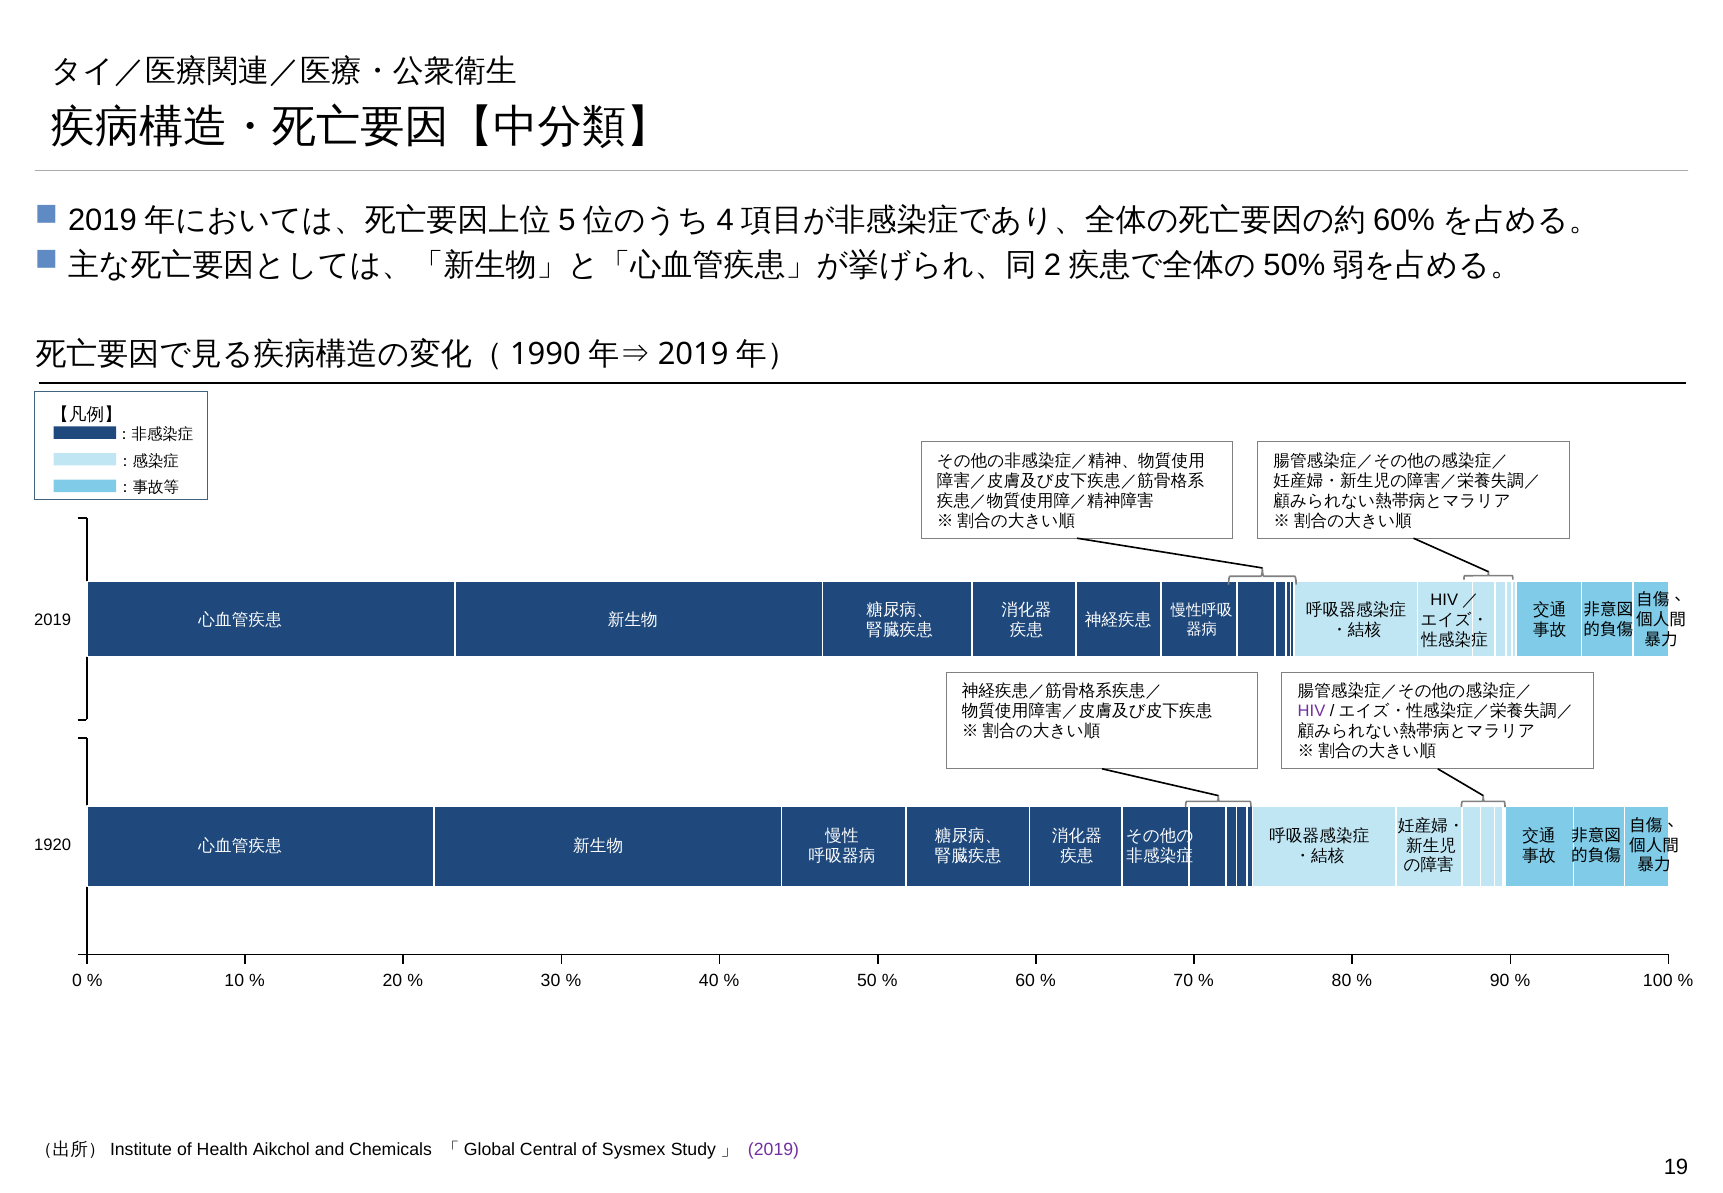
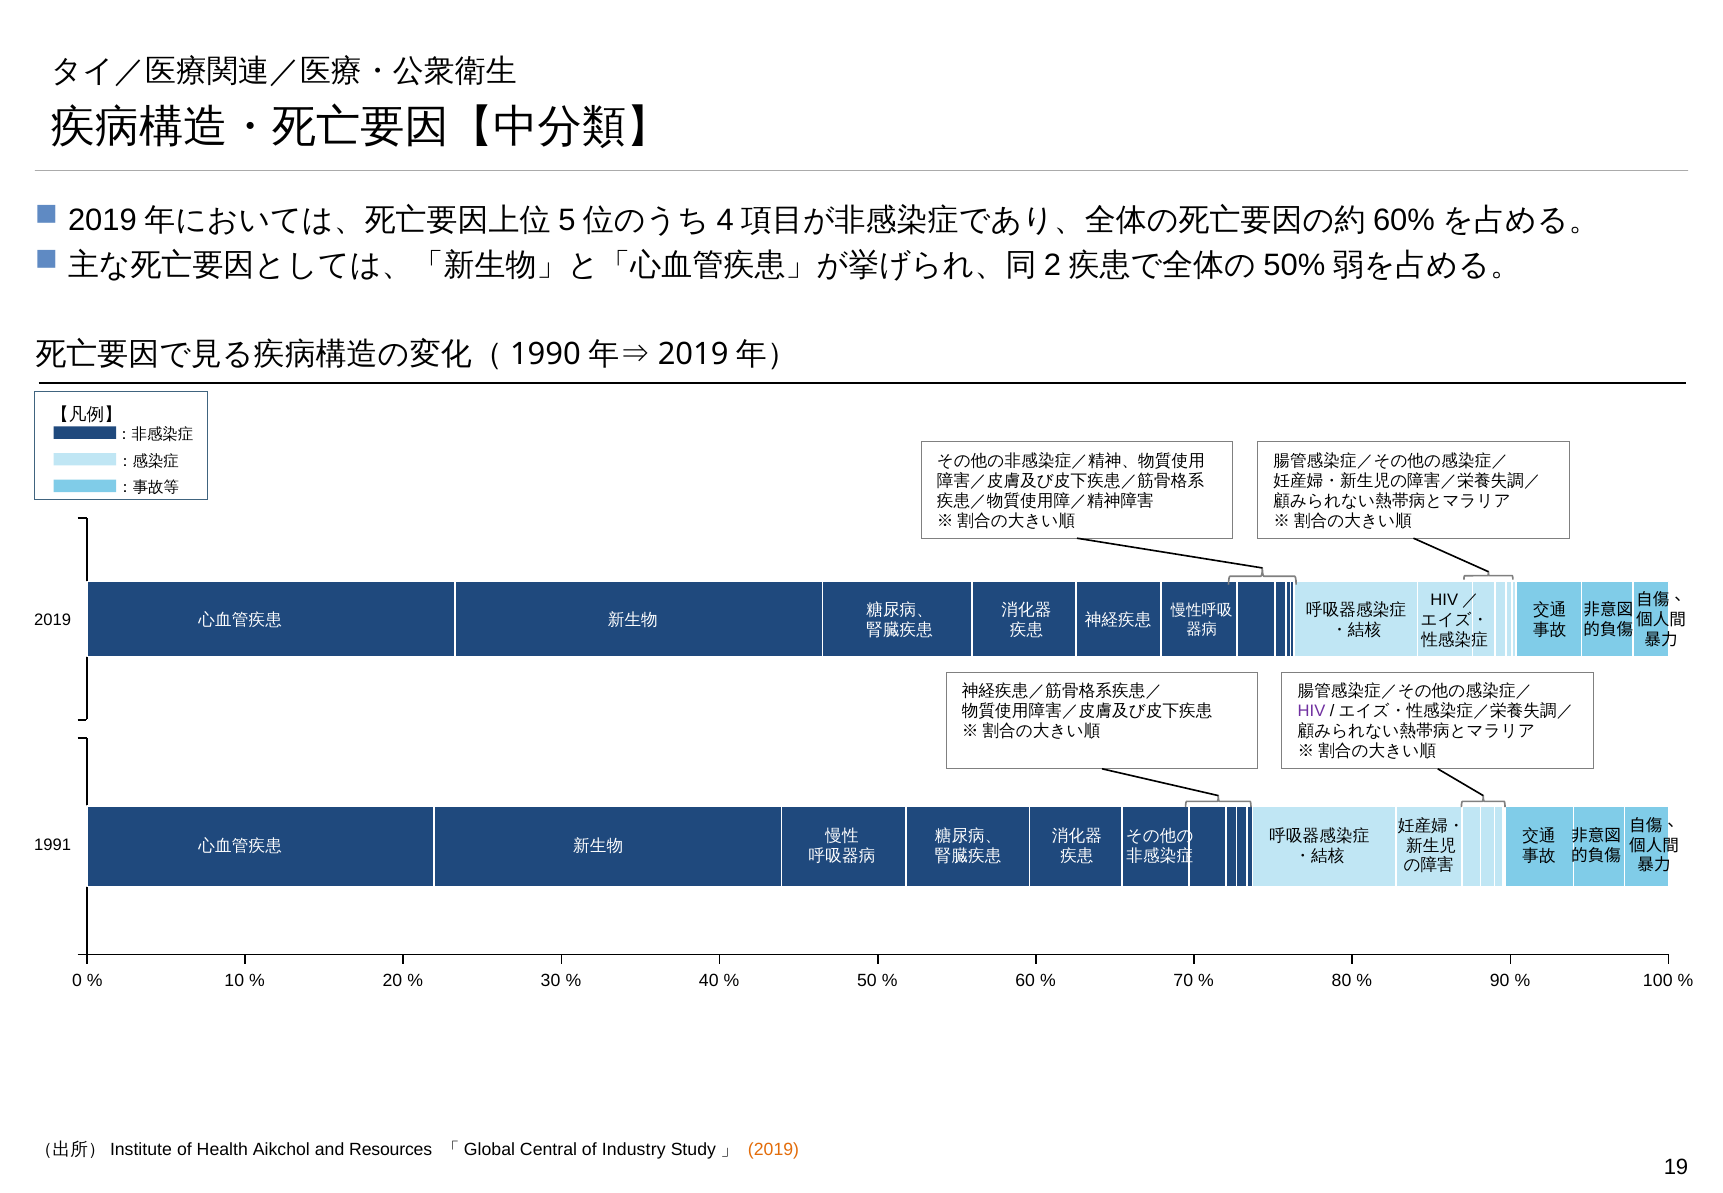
1920: 1920 -> 1991
Chemicals: Chemicals -> Resources
Sysmex: Sysmex -> Industry
2019 at (774, 1150) colour: purple -> orange
